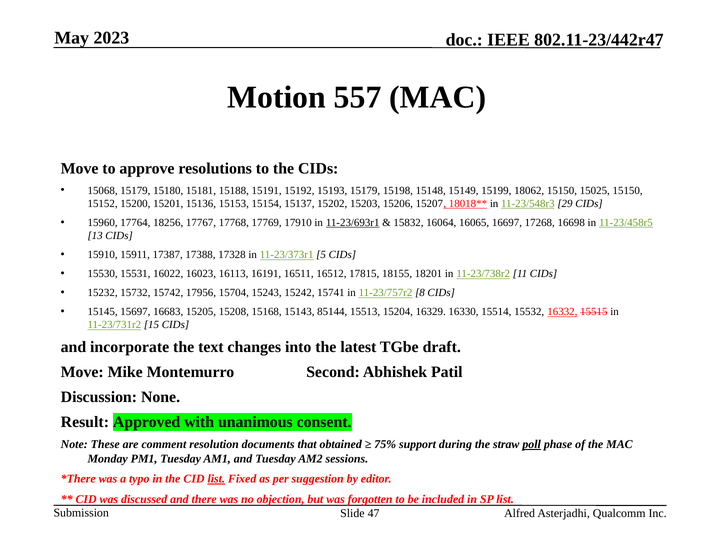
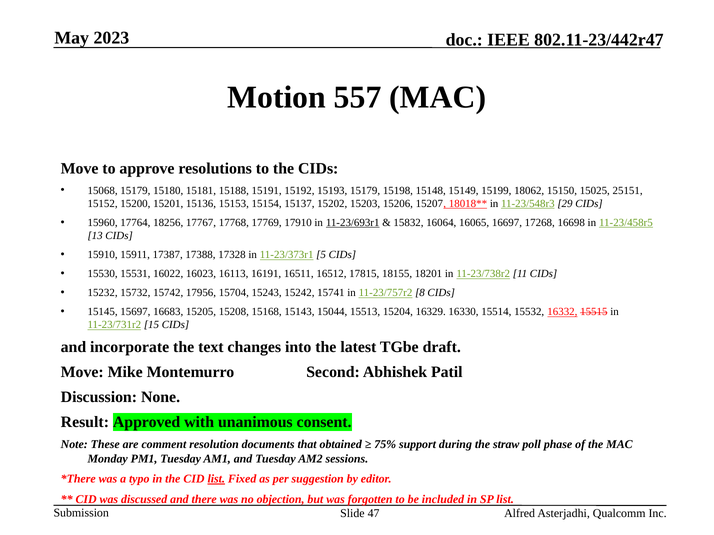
15025 15150: 15150 -> 25151
85144: 85144 -> 15044
poll underline: present -> none
